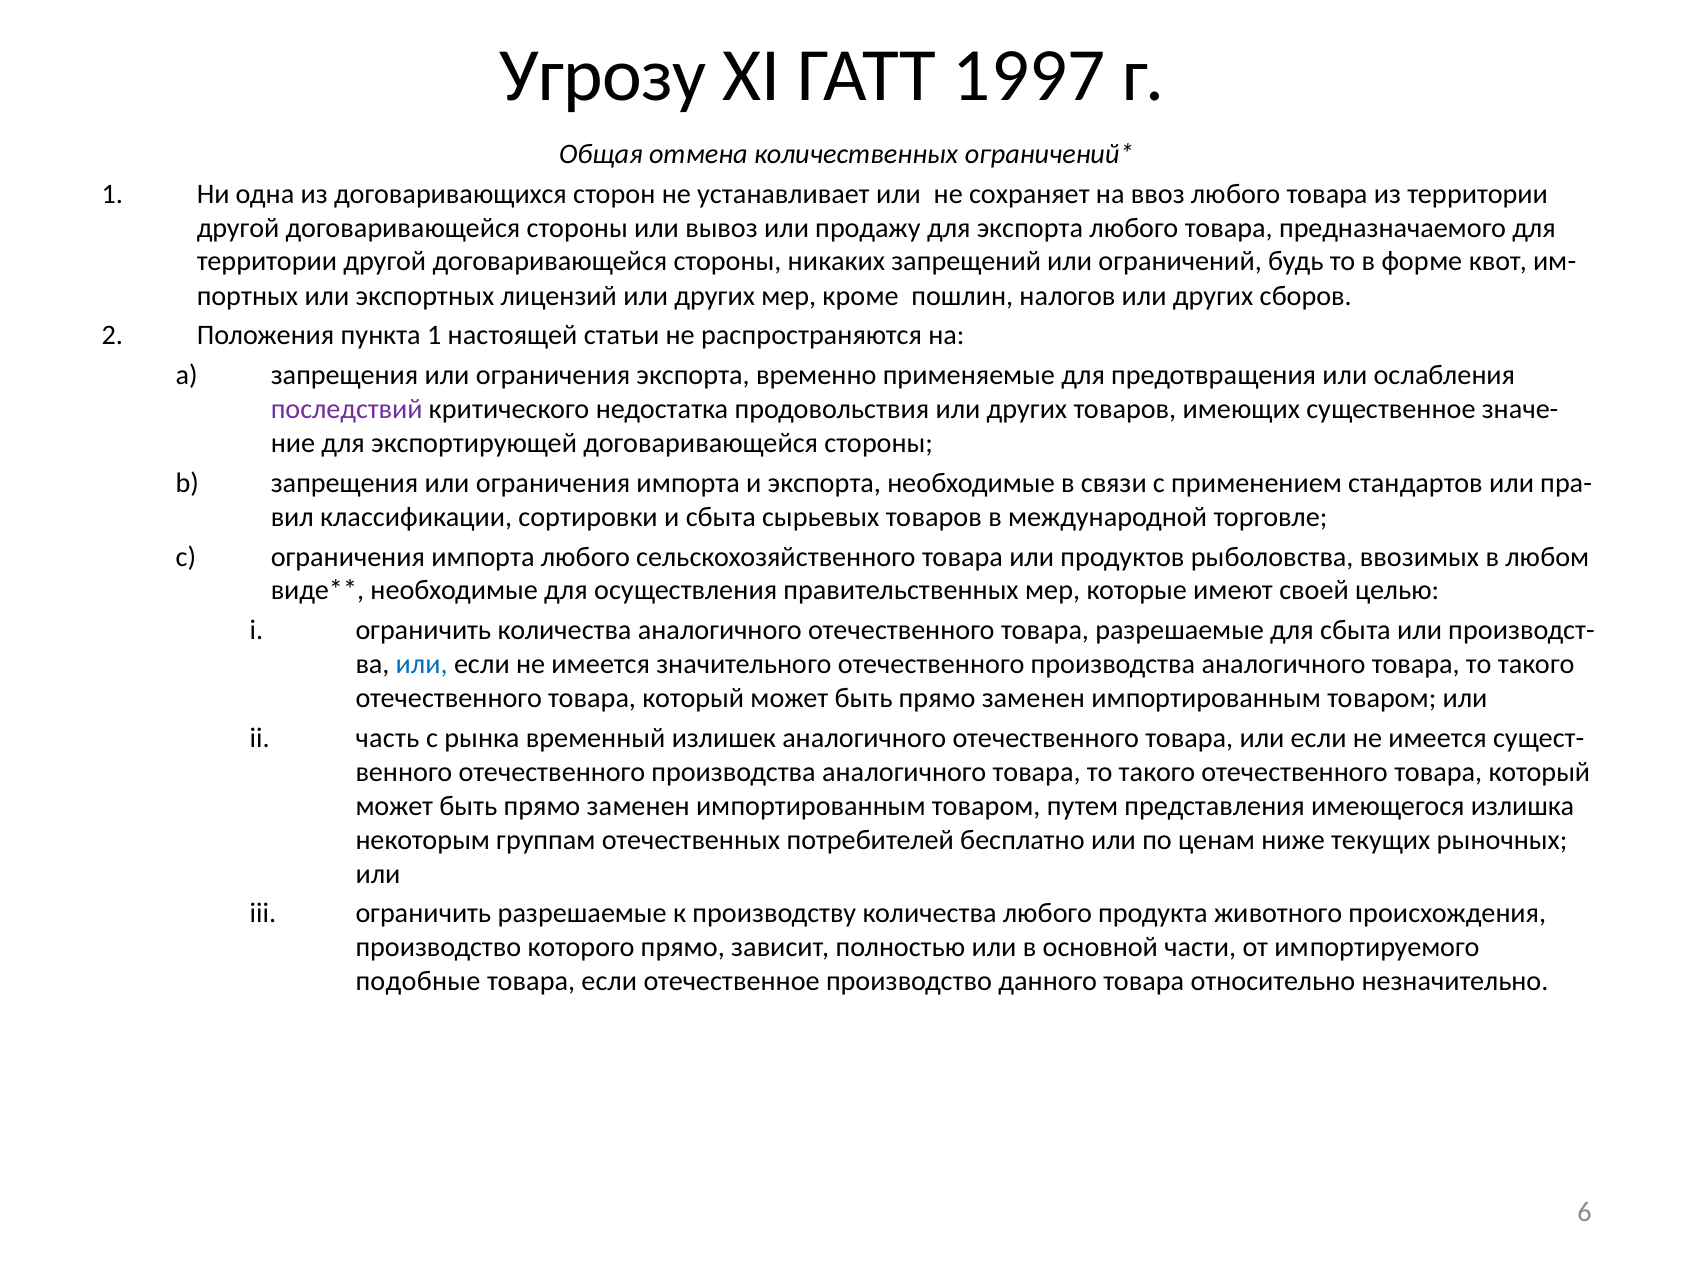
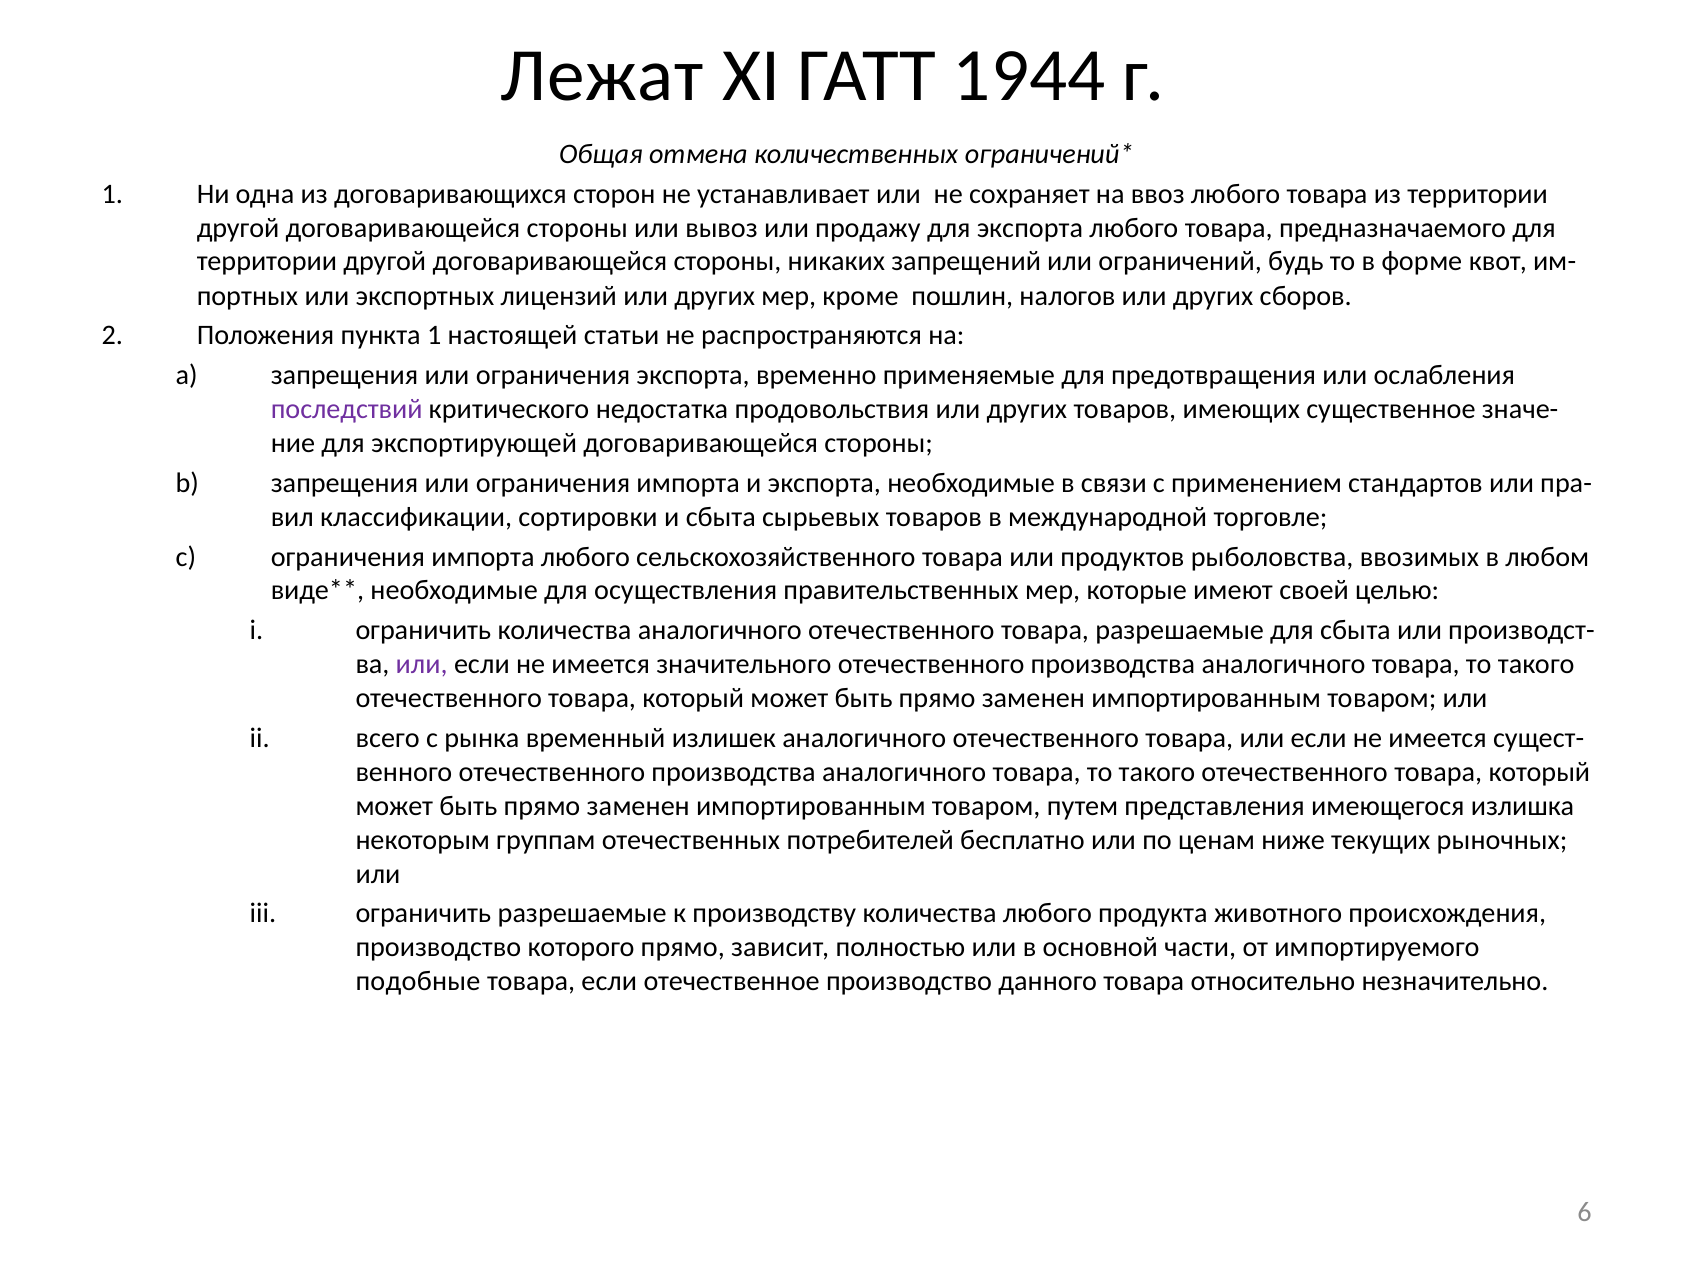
Угрозу: Угрозу -> Лежат
1997: 1997 -> 1944
или at (422, 664) colour: blue -> purple
часть: часть -> всего
